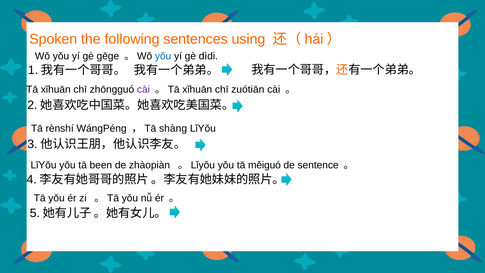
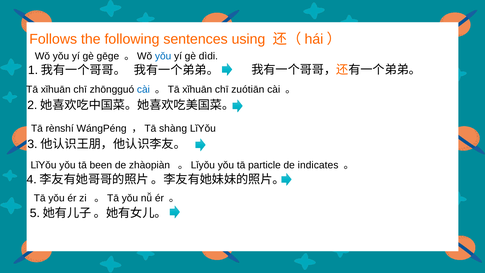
Spoken: Spoken -> Follows
cài at (143, 90) colour: purple -> blue
měiguó: měiguó -> particle
sentence: sentence -> indicates
